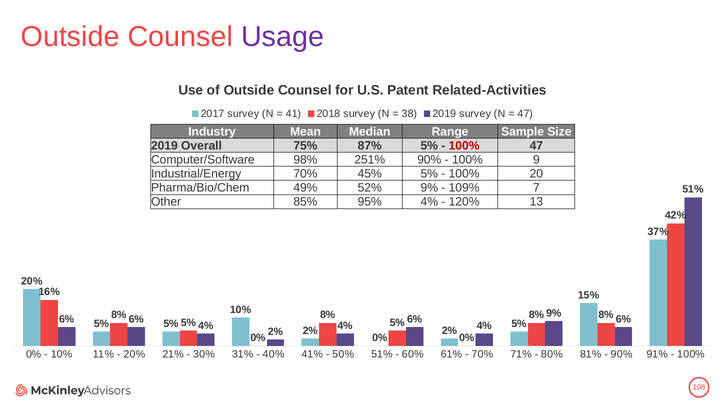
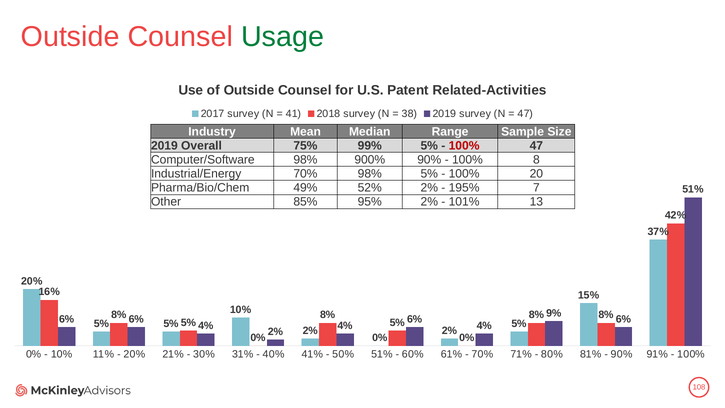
Usage colour: purple -> green
87%: 87% -> 99%
251%: 251% -> 900%
9: 9 -> 8
70% 45%: 45% -> 98%
52% 9%: 9% -> 2%
109%: 109% -> 195%
95% 4%: 4% -> 2%
120%: 120% -> 101%
